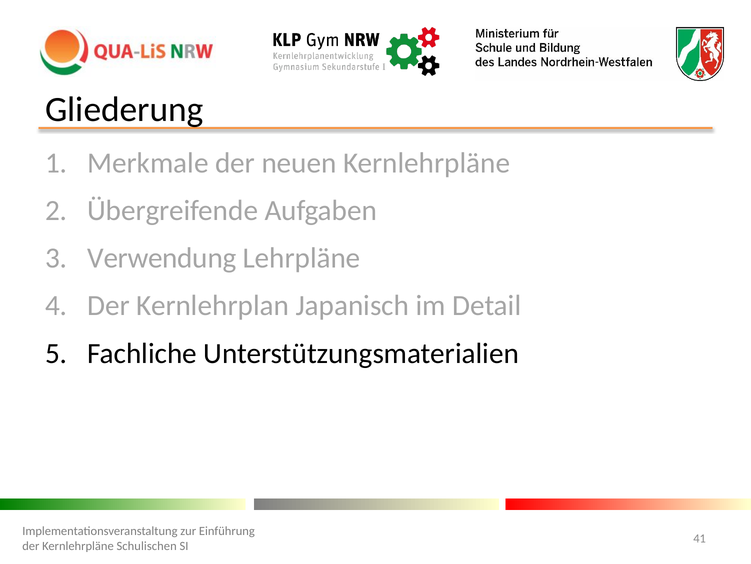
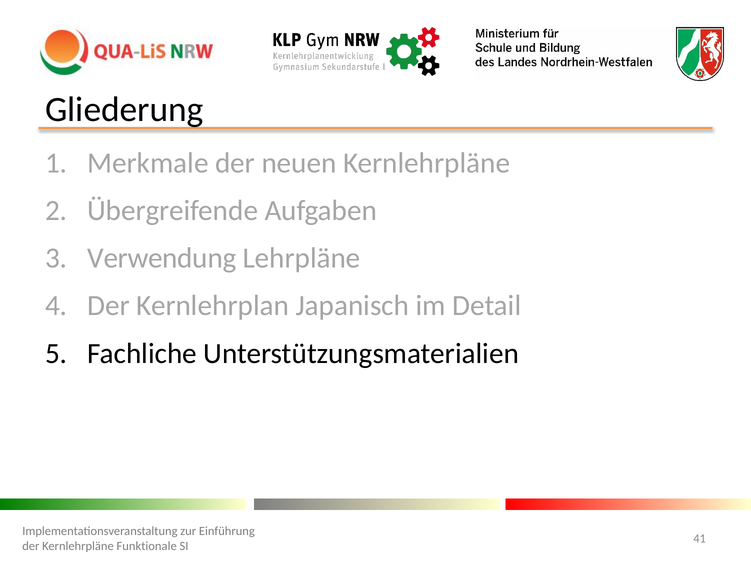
Schulischen: Schulischen -> Funktionale
